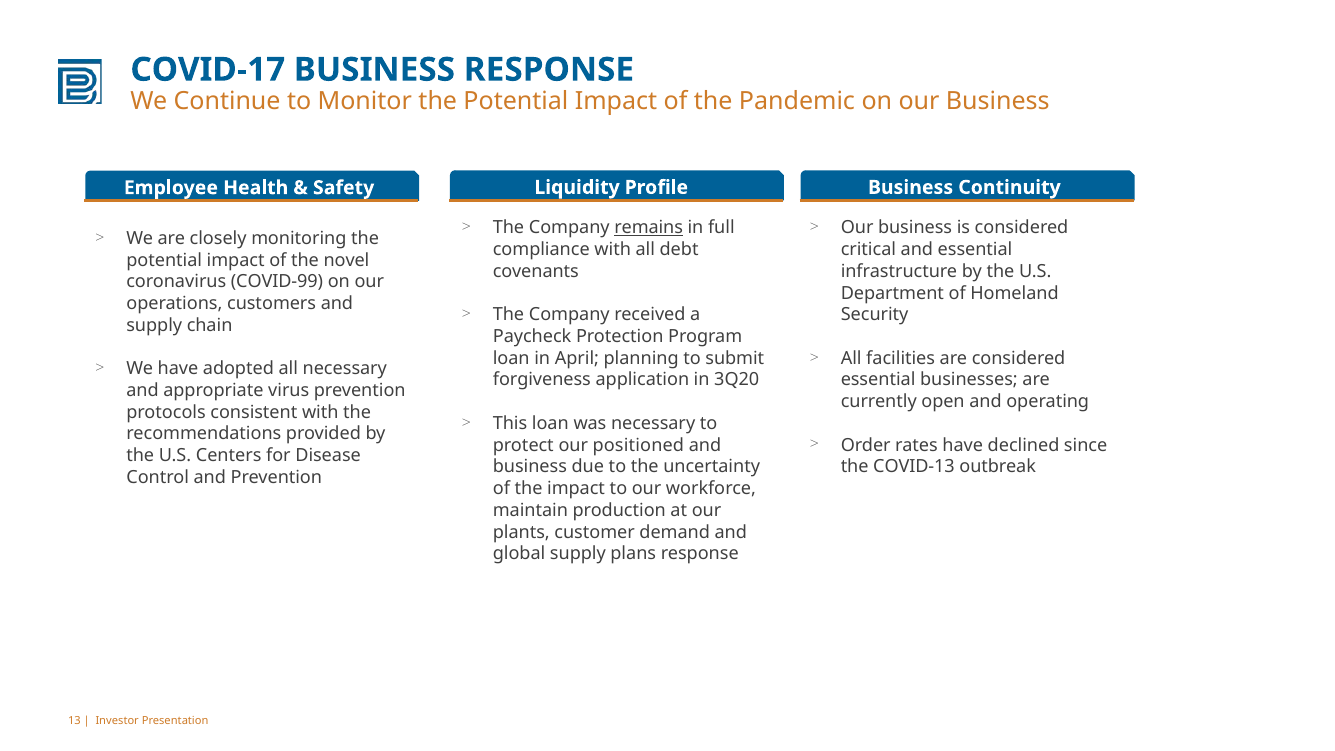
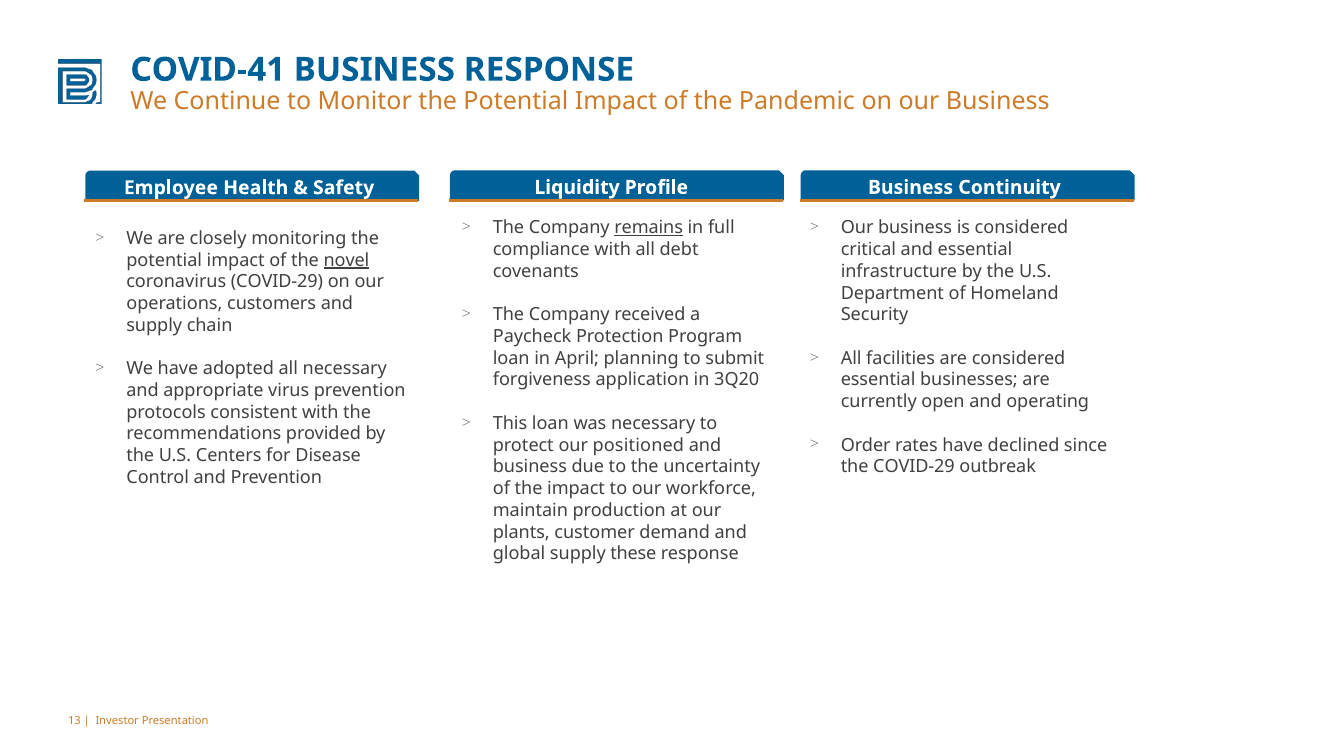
COVID-17: COVID-17 -> COVID-41
novel underline: none -> present
coronavirus COVID-99: COVID-99 -> COVID-29
the COVID-13: COVID-13 -> COVID-29
plans: plans -> these
